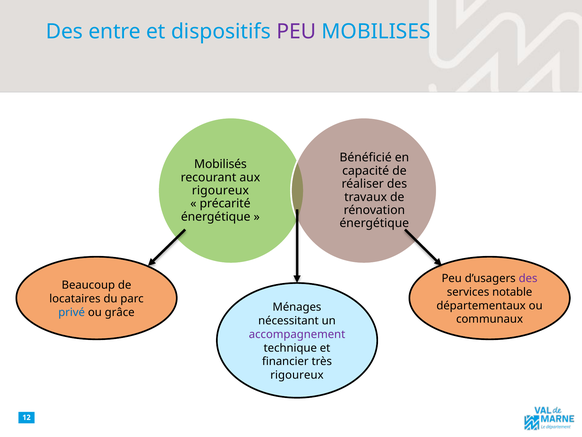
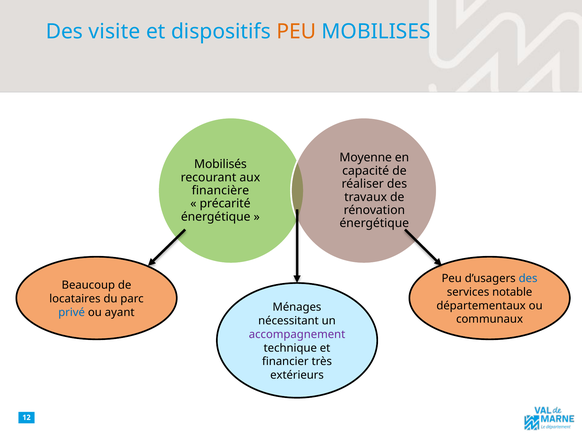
entre: entre -> visite
PEU at (296, 32) colour: purple -> orange
Bénéficié: Bénéficié -> Moyenne
rigoureux at (220, 190): rigoureux -> financière
des at (528, 278) colour: purple -> blue
grâce: grâce -> ayant
rigoureux at (297, 375): rigoureux -> extérieurs
